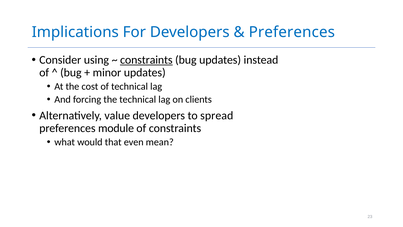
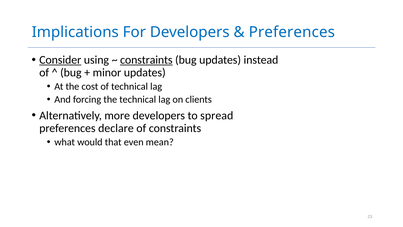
Consider underline: none -> present
value: value -> more
module: module -> declare
